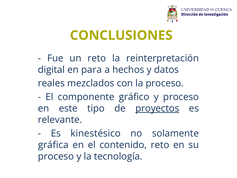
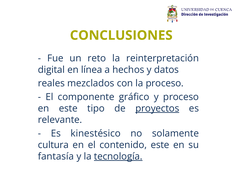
para: para -> línea
gráfica: gráfica -> cultura
contenido reto: reto -> este
proceso at (56, 156): proceso -> fantasía
tecnología underline: none -> present
